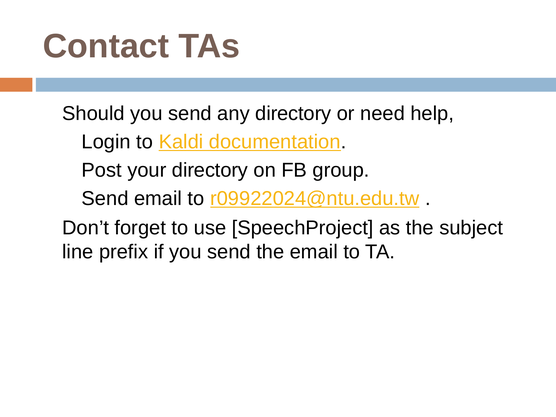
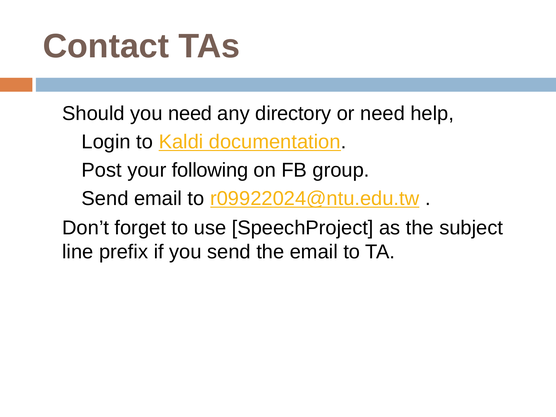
Should you send: send -> need
your directory: directory -> following
